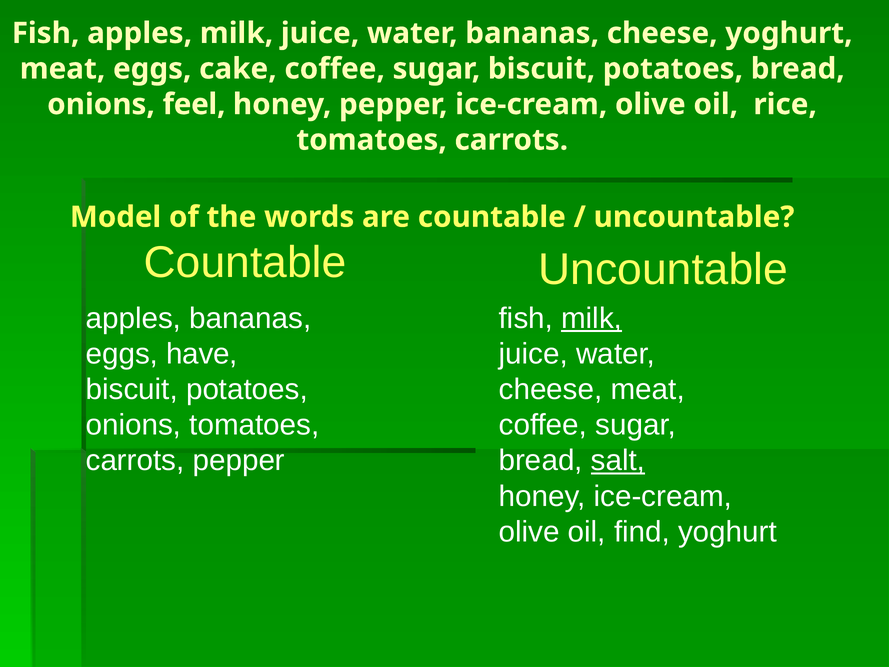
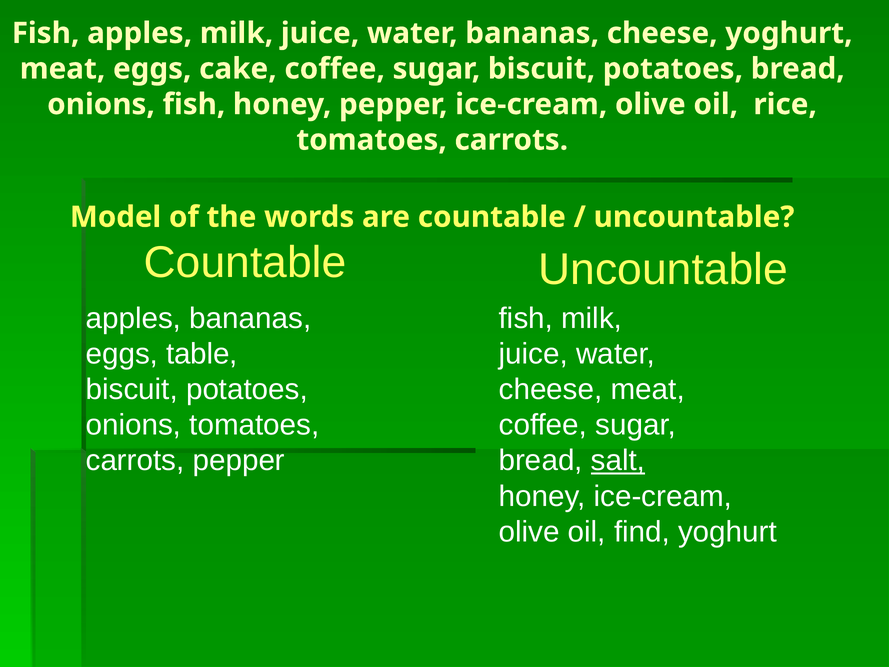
onions feel: feel -> fish
milk at (592, 318) underline: present -> none
have: have -> table
